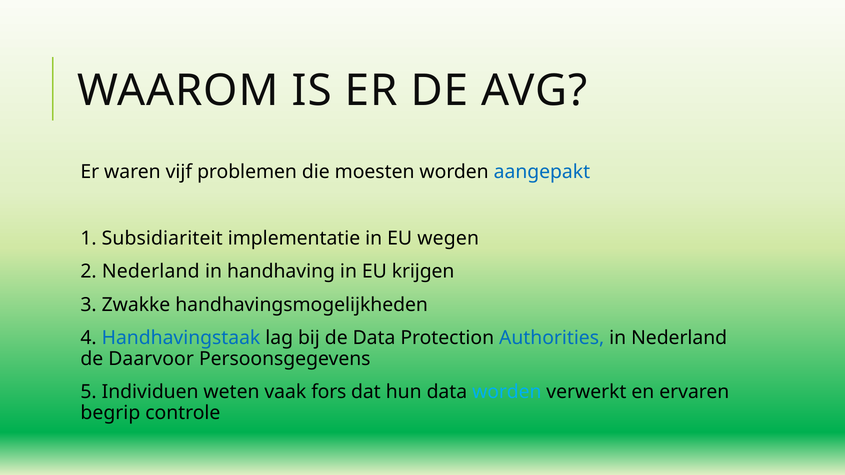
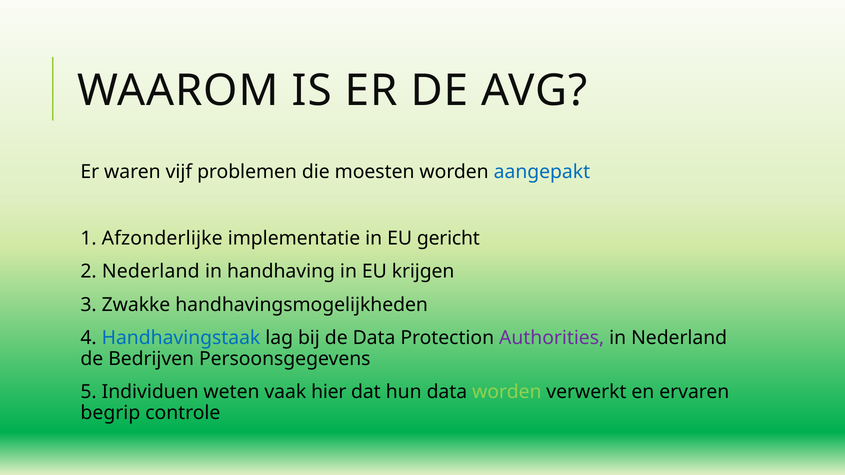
Subsidiariteit: Subsidiariteit -> Afzonderlijke
wegen: wegen -> gericht
Authorities colour: blue -> purple
Daarvoor: Daarvoor -> Bedrijven
fors: fors -> hier
worden at (507, 392) colour: light blue -> light green
